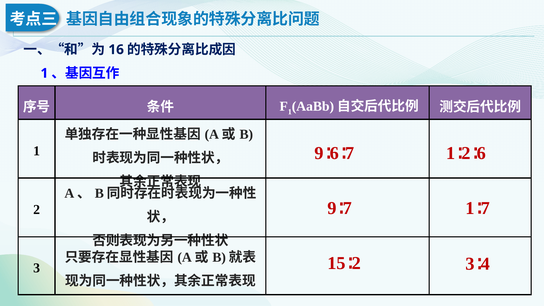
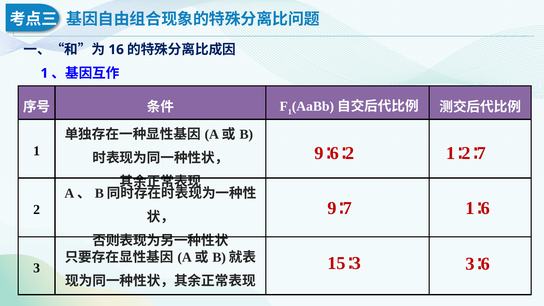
7 at (350, 153): 7 -> 2
2 6: 6 -> 7
1 7: 7 -> 6
2 at (356, 263): 2 -> 3
3 4: 4 -> 6
